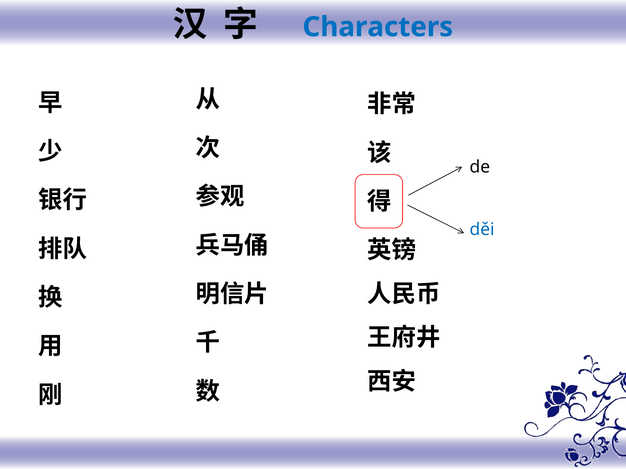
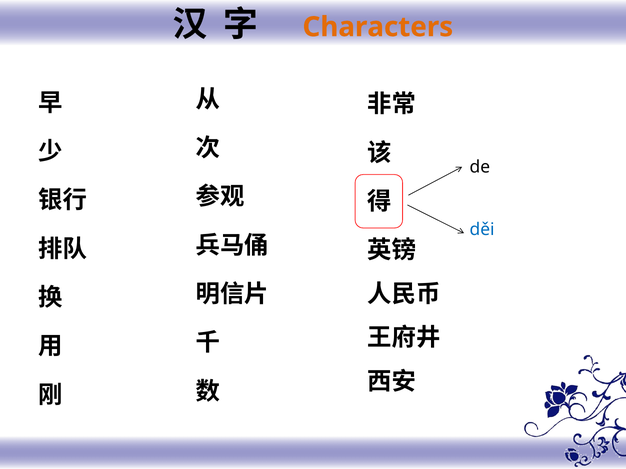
Characters colour: blue -> orange
